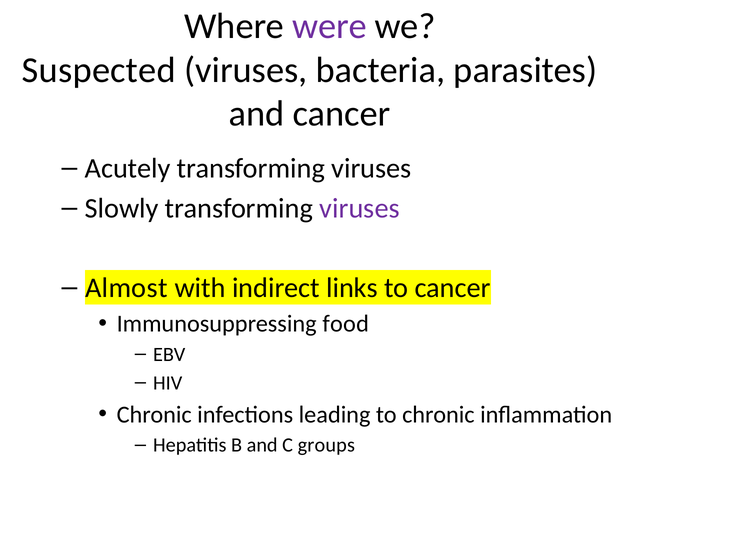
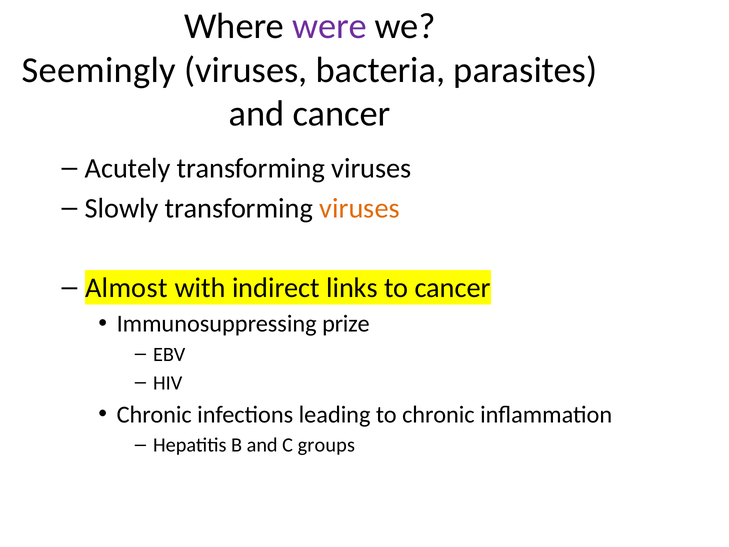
Suspected: Suspected -> Seemingly
viruses at (360, 208) colour: purple -> orange
food: food -> prize
